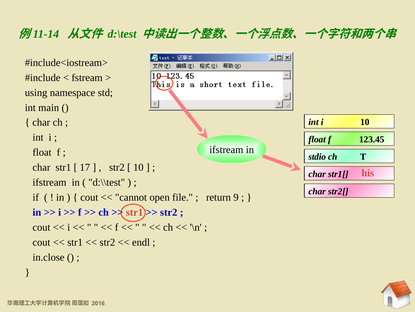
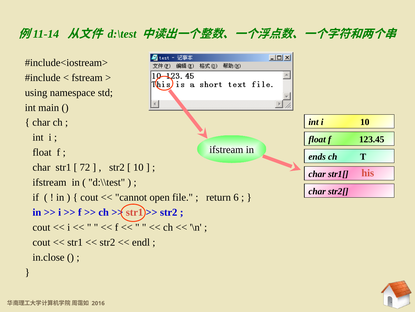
stdio: stdio -> ends
17: 17 -> 72
9: 9 -> 6
